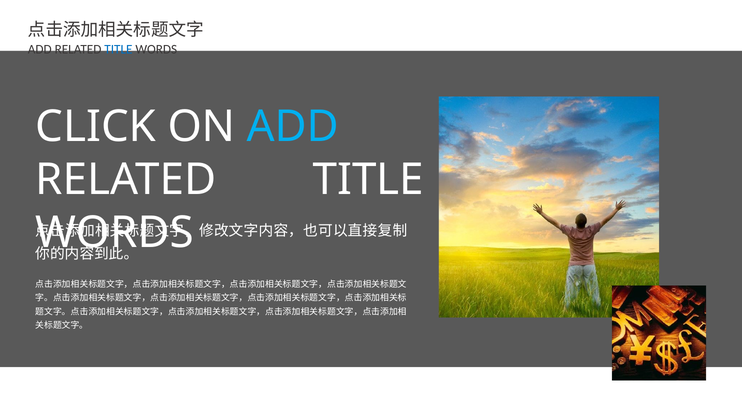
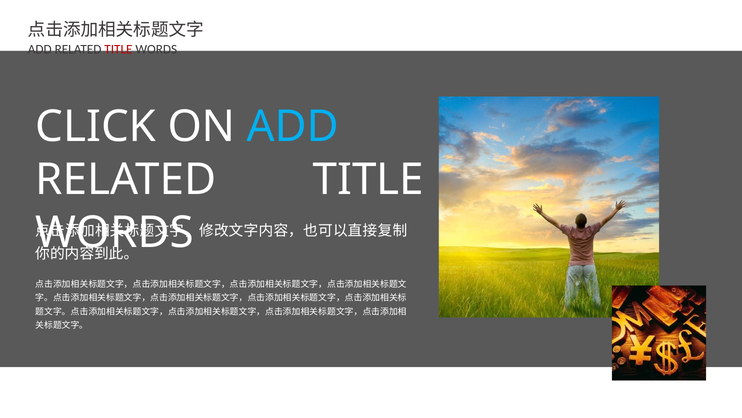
TITLE at (118, 49) colour: blue -> red
